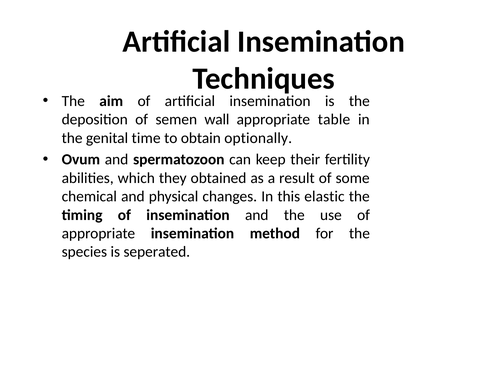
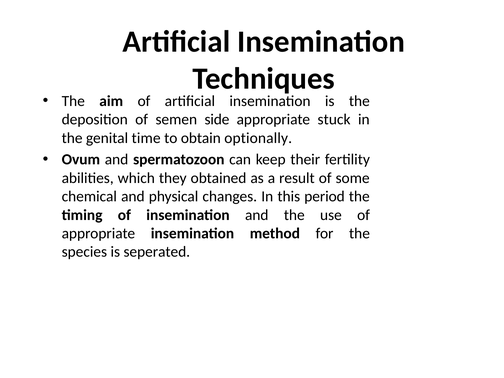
wall: wall -> side
table: table -> stuck
elastic: elastic -> period
